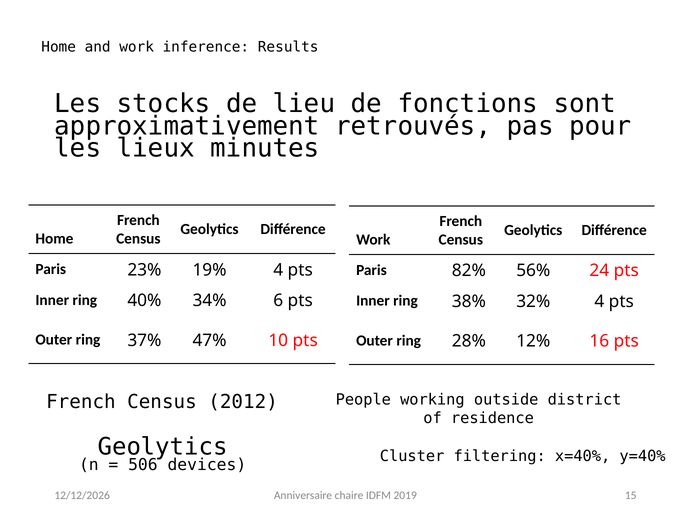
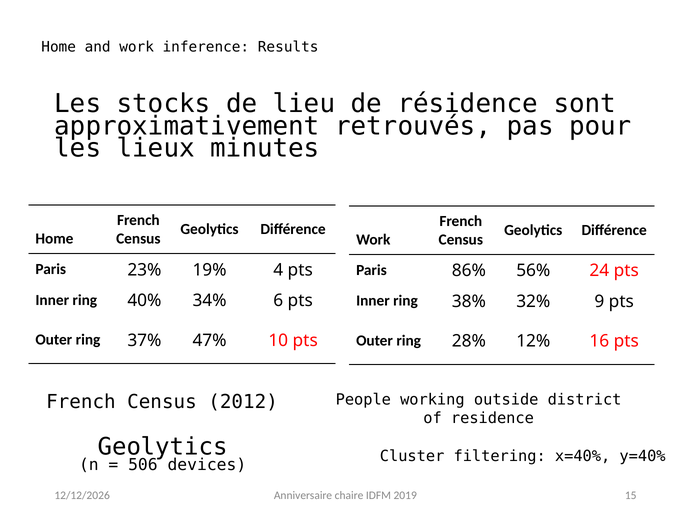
fonctions: fonctions -> résidence
82%: 82% -> 86%
32% 4: 4 -> 9
